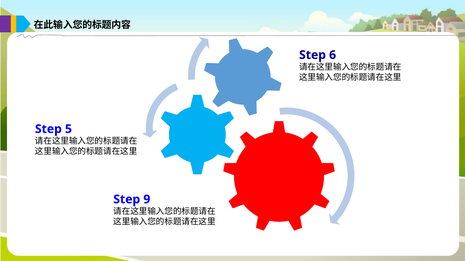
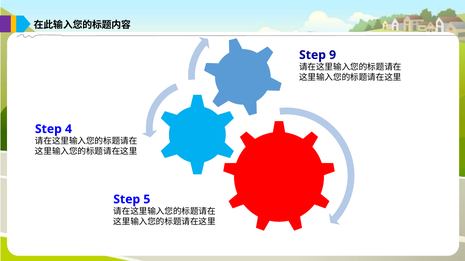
6: 6 -> 9
5: 5 -> 4
9: 9 -> 5
